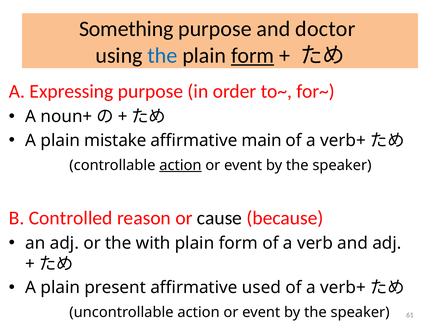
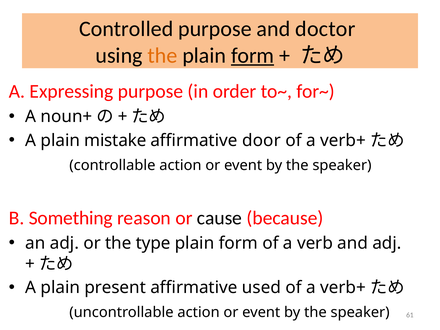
Something: Something -> Controlled
the at (162, 55) colour: blue -> orange
main: main -> door
action at (180, 165) underline: present -> none
Controlled: Controlled -> Something
with: with -> type
